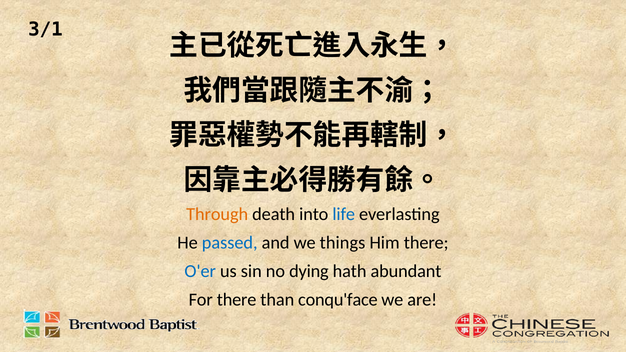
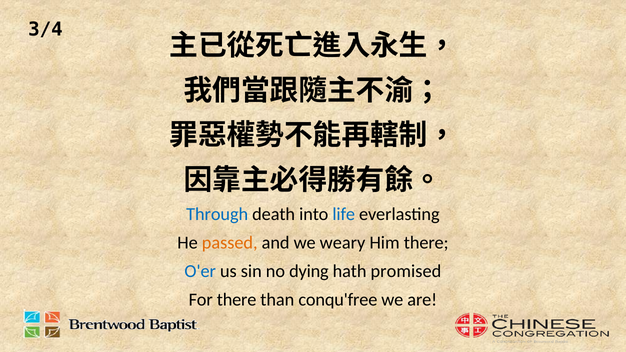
3/1: 3/1 -> 3/4
Through colour: orange -> blue
passed colour: blue -> orange
things: things -> weary
abundant: abundant -> promised
conqu'face: conqu'face -> conqu'free
